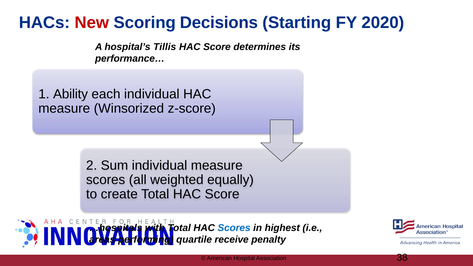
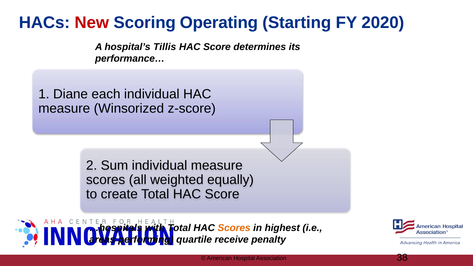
Decisions: Decisions -> Operating
Ability: Ability -> Diane
Scores at (234, 228) colour: blue -> orange
